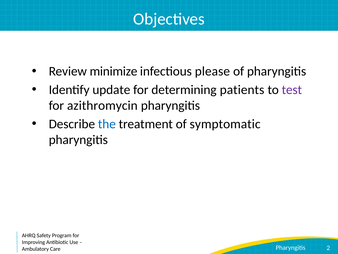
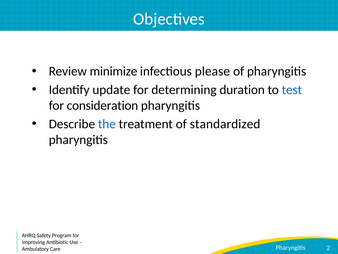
patients: patients -> duration
test colour: purple -> blue
azithromycin: azithromycin -> consideration
symptomatic: symptomatic -> standardized
